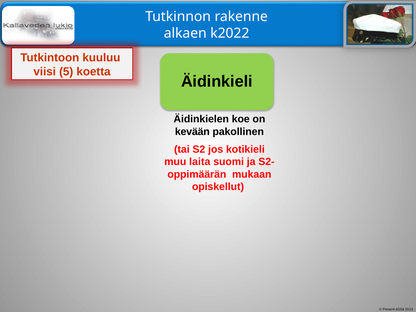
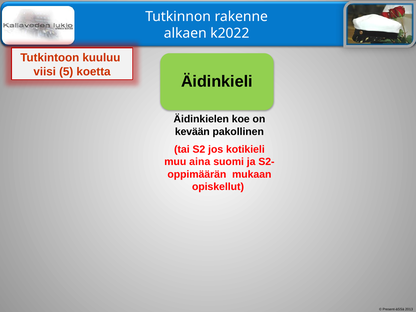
laita: laita -> aina
